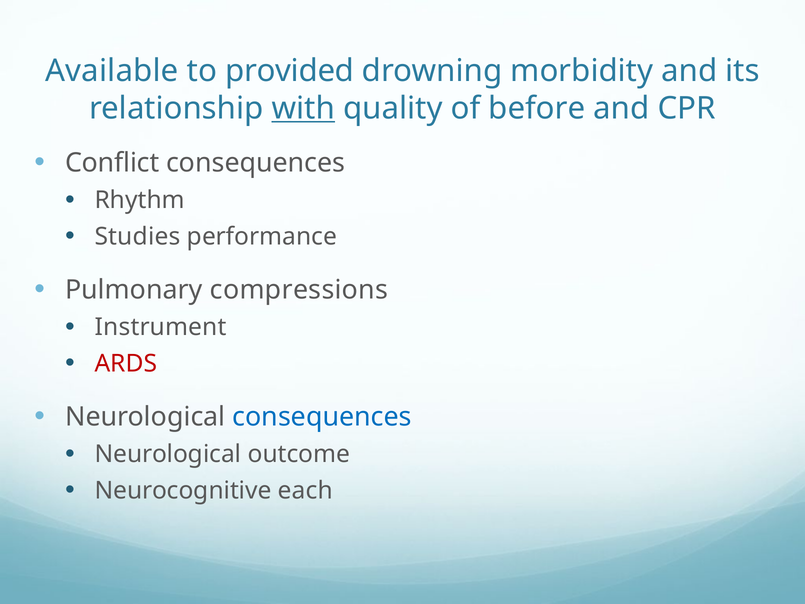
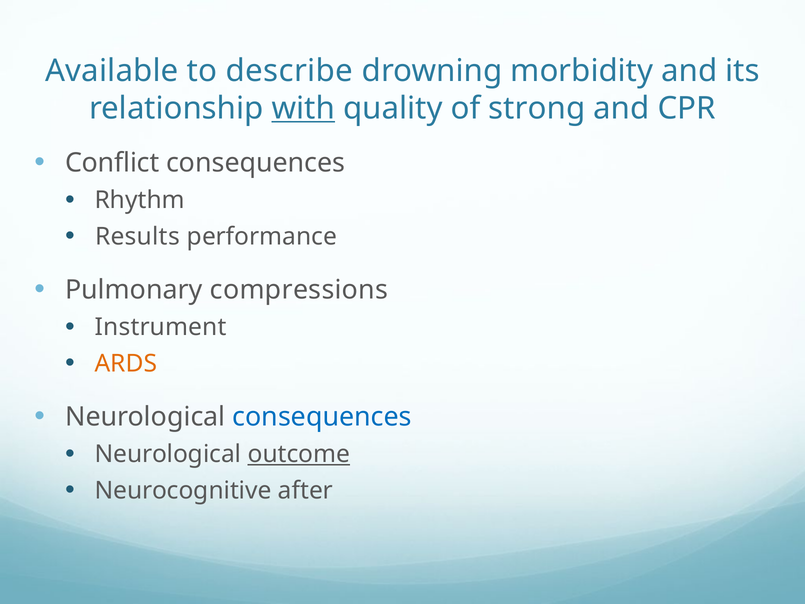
provided: provided -> describe
before: before -> strong
Studies: Studies -> Results
ARDS colour: red -> orange
outcome underline: none -> present
each: each -> after
